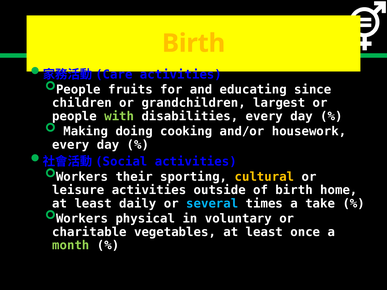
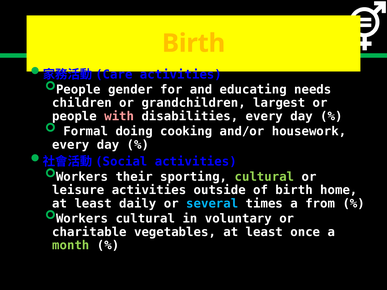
fruits: fruits -> gender
since: since -> needs
with colour: light green -> pink
Making: Making -> Formal
cultural at (264, 177) colour: yellow -> light green
take: take -> from
Workers physical: physical -> cultural
